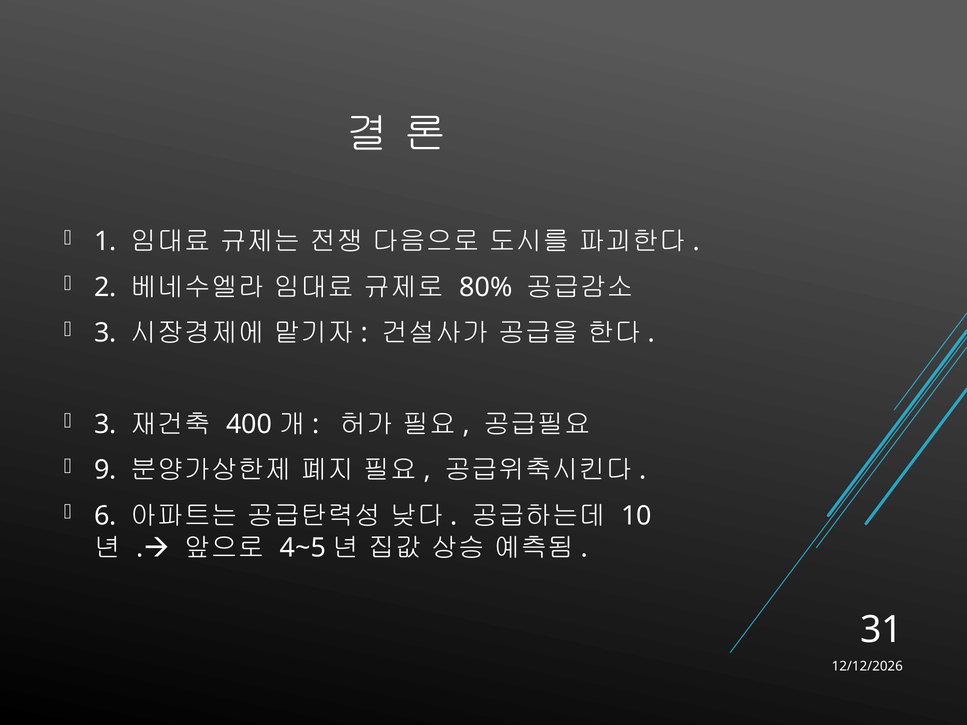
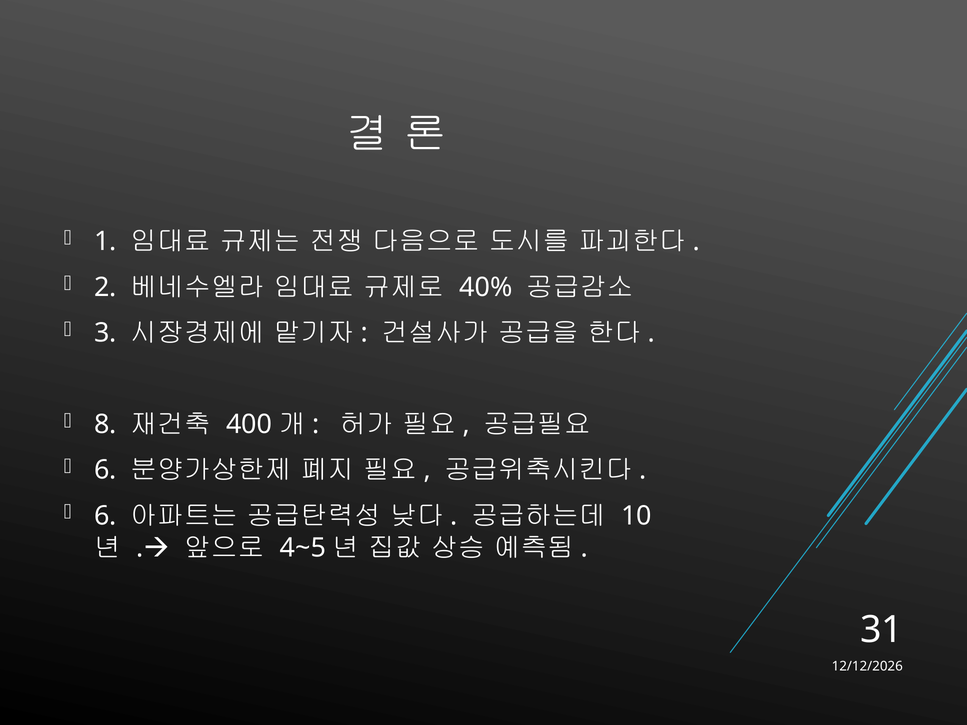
80%: 80% -> 40%
3 at (105, 424): 3 -> 8
9 at (105, 470): 9 -> 6
